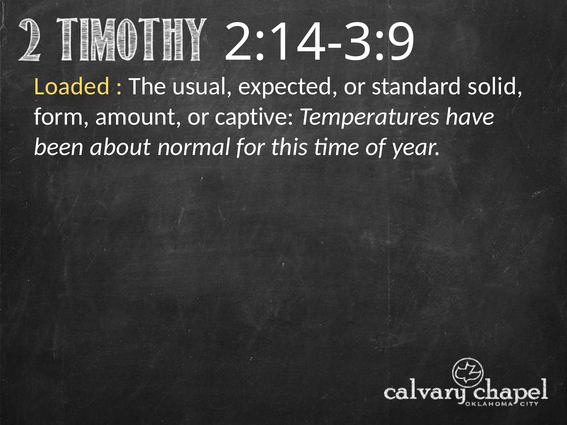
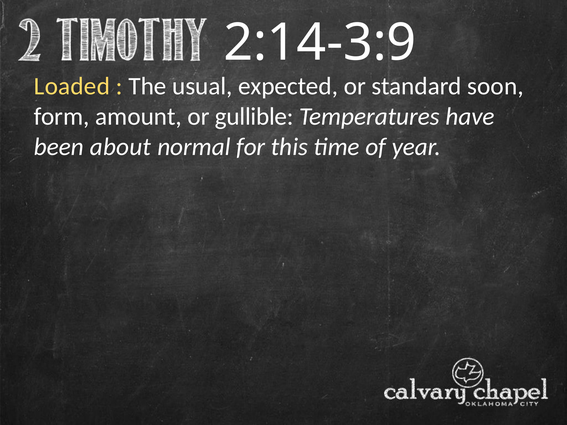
solid: solid -> soon
captive: captive -> gullible
